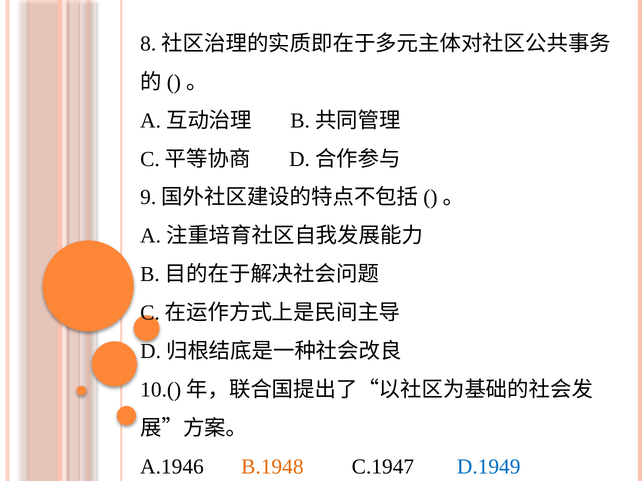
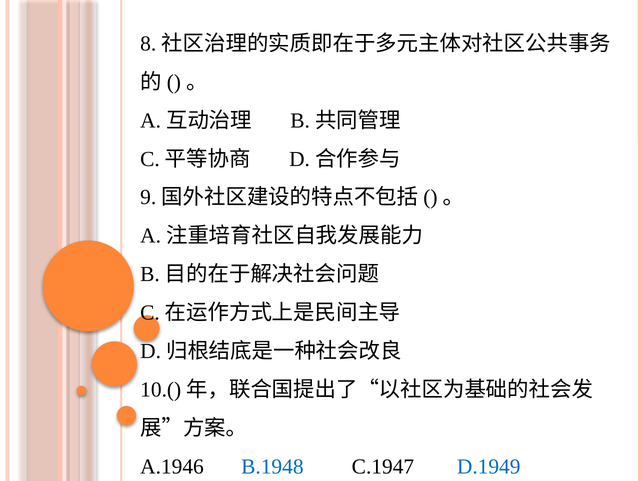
B.1948 colour: orange -> blue
